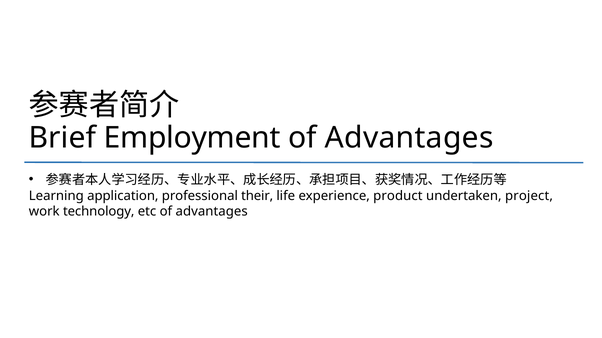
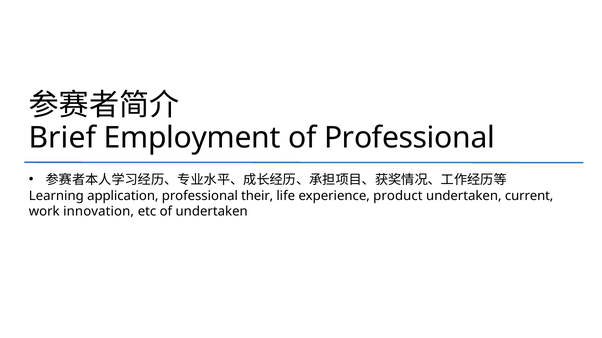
Advantages at (409, 138): Advantages -> Professional
project: project -> current
technology: technology -> innovation
etc of advantages: advantages -> undertaken
